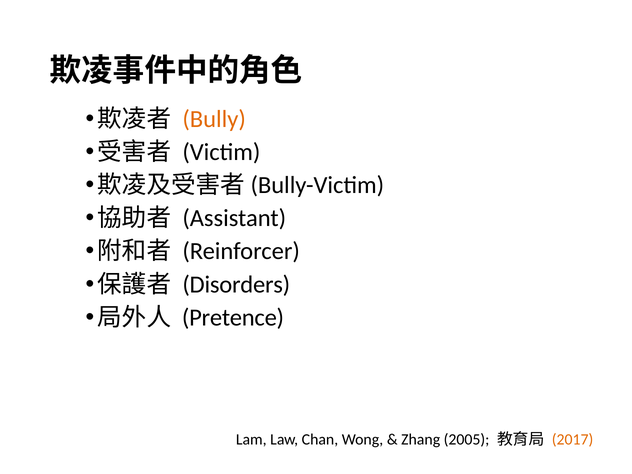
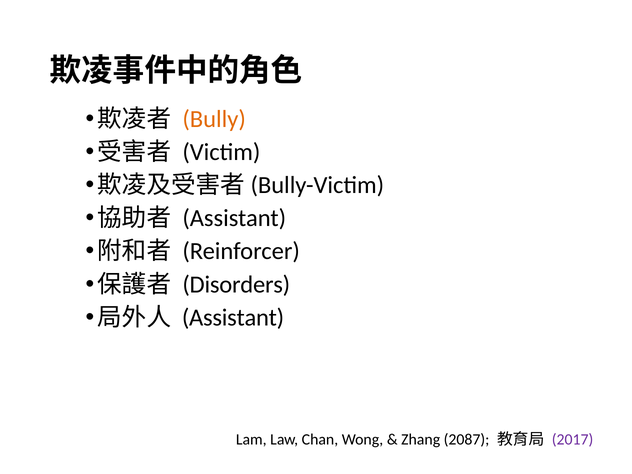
Pretence at (233, 318): Pretence -> Assistant
2005: 2005 -> 2087
2017 colour: orange -> purple
